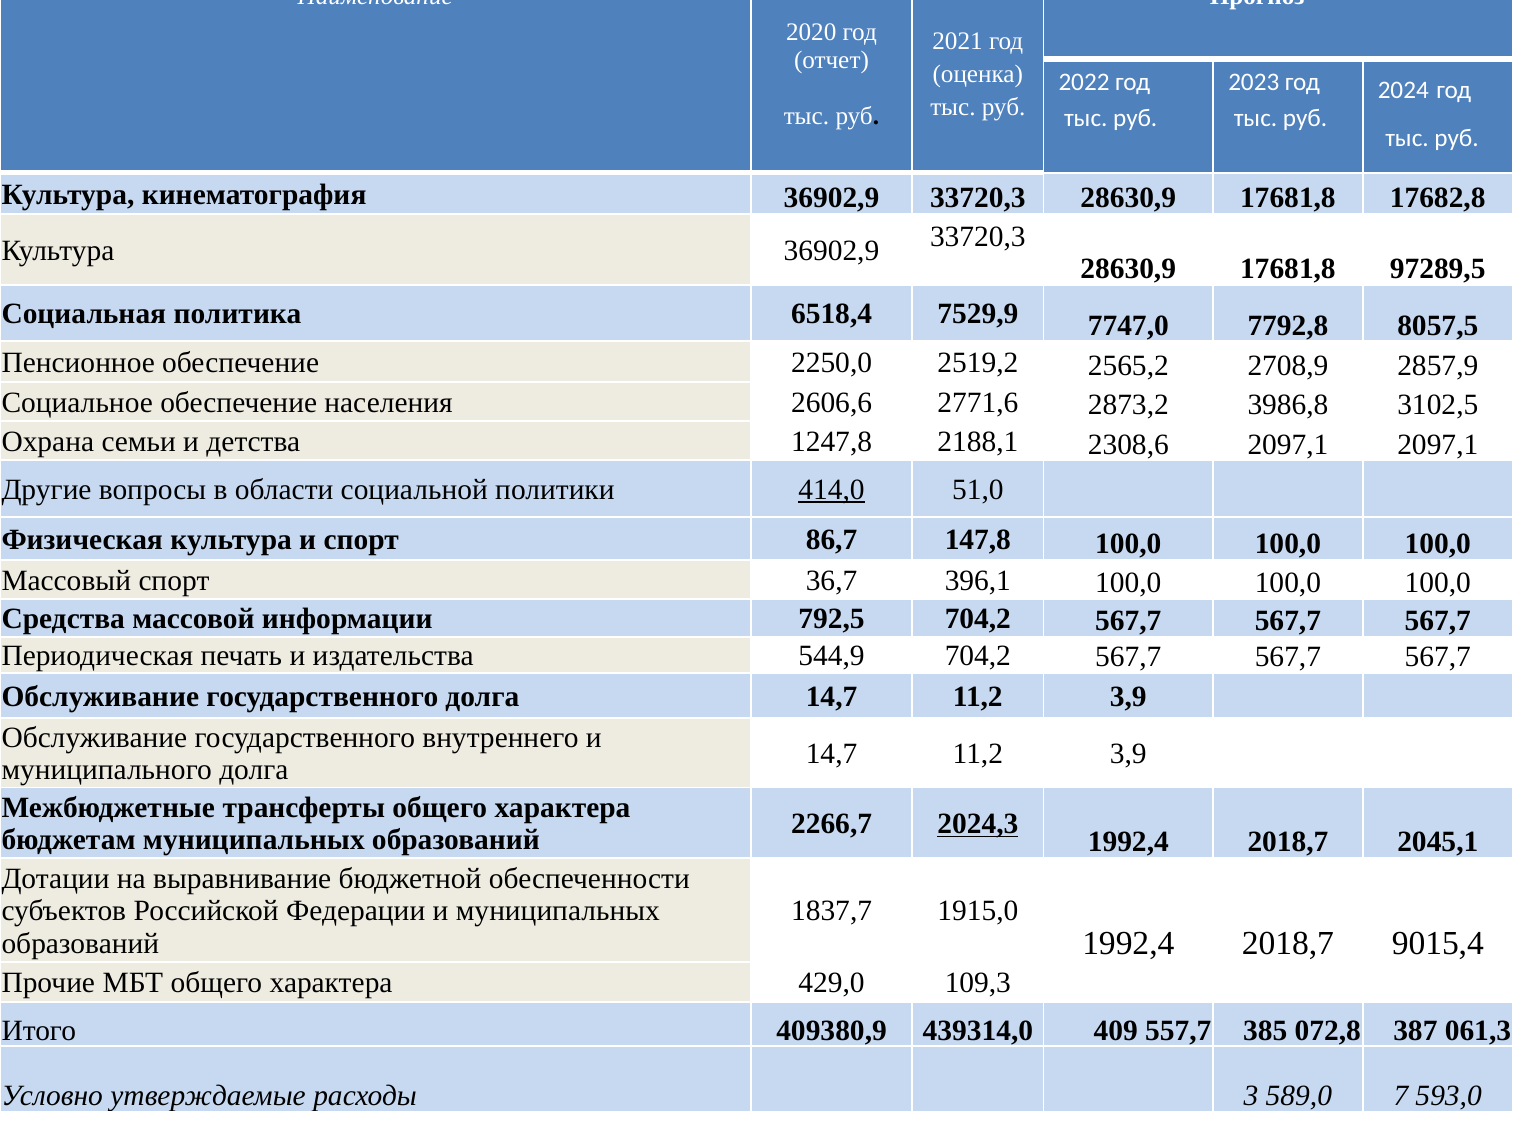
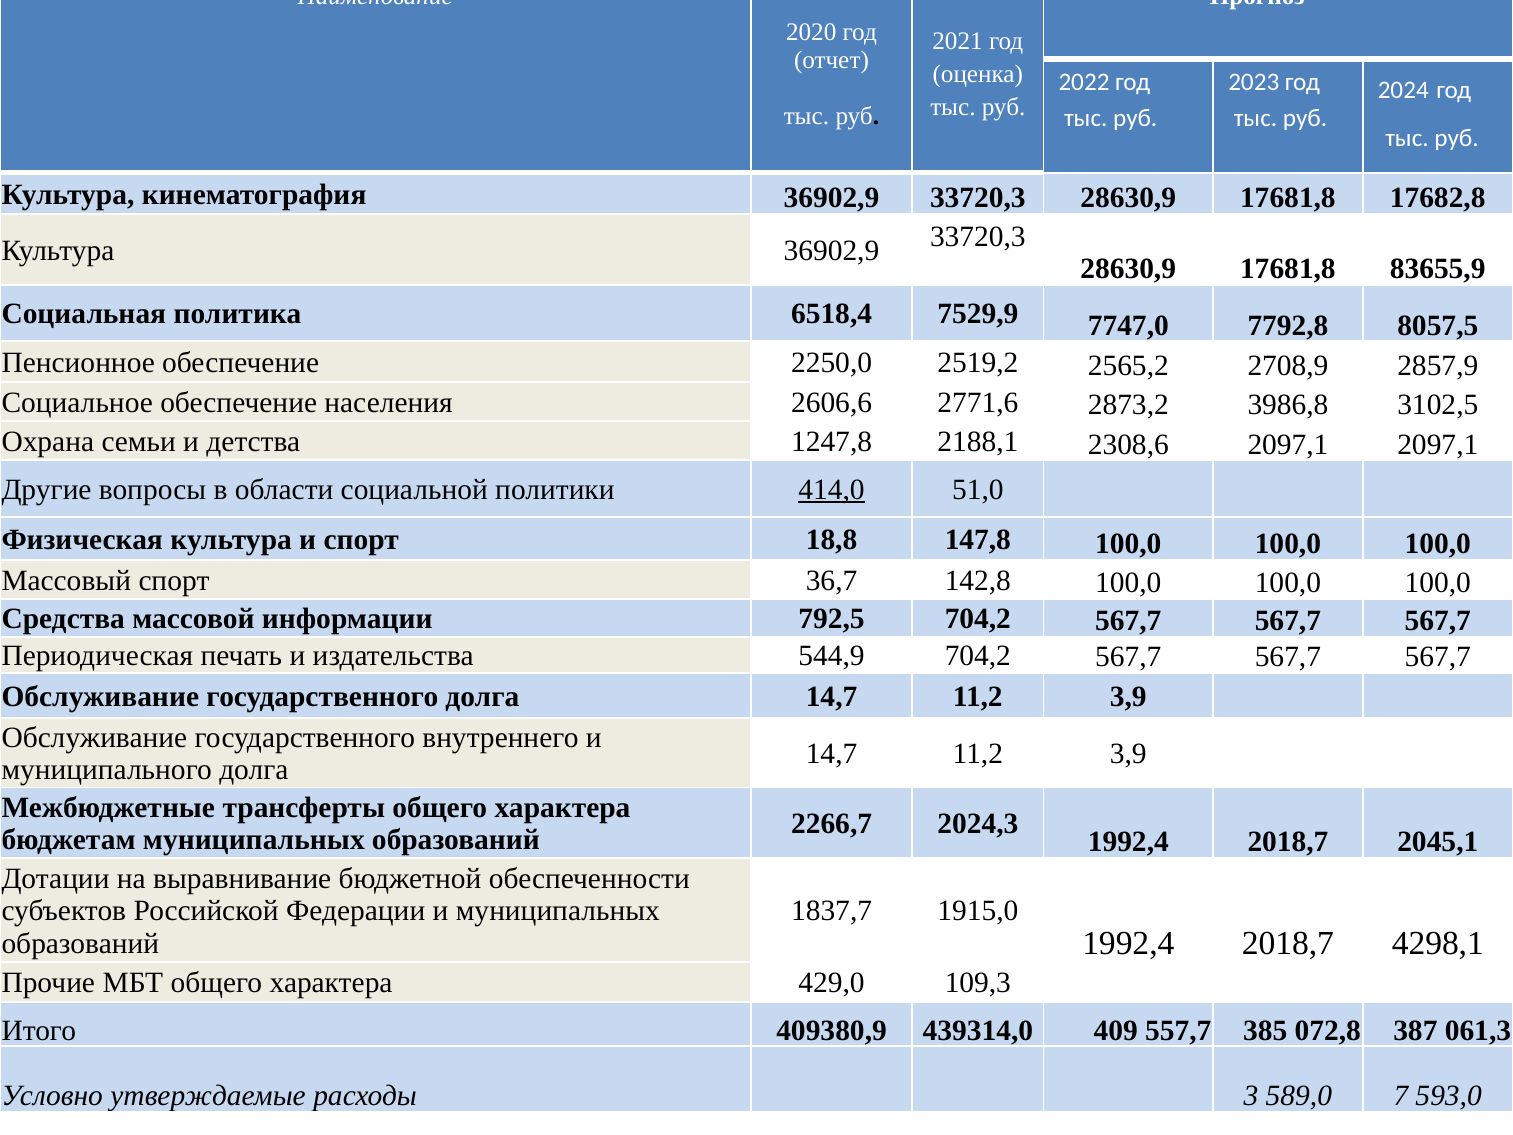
97289,5: 97289,5 -> 83655,9
86,7: 86,7 -> 18,8
396,1: 396,1 -> 142,8
2024,3 underline: present -> none
9015,4: 9015,4 -> 4298,1
